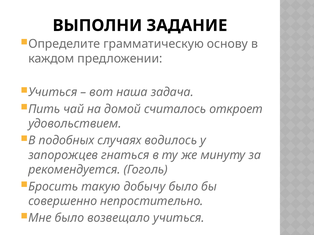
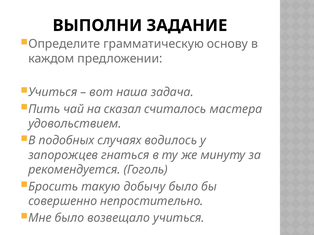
домой: домой -> сказал
откроет: откроет -> мастера
